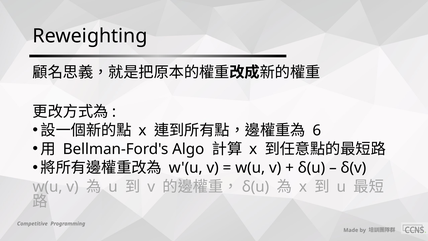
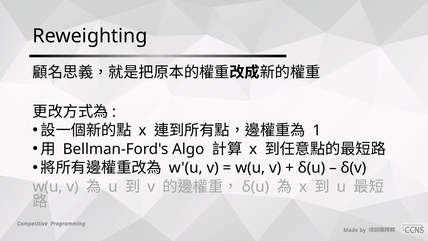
6: 6 -> 1
